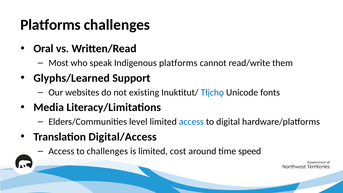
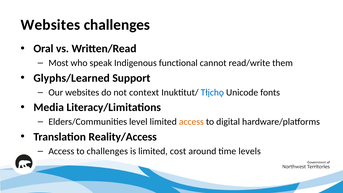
Platforms at (51, 25): Platforms -> Websites
Indigenous platforms: platforms -> functional
existing: existing -> context
access at (191, 122) colour: blue -> orange
Digital/Access: Digital/Access -> Reality/Access
speed: speed -> levels
